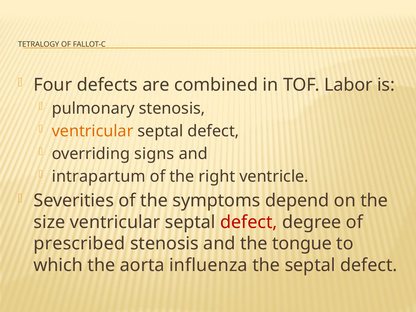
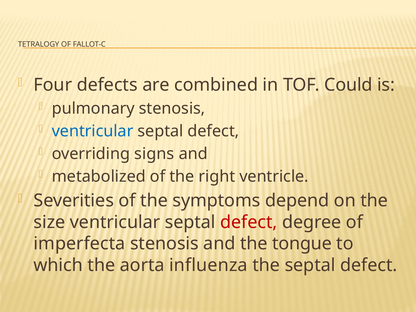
Labor: Labor -> Could
ventricular at (93, 131) colour: orange -> blue
intrapartum: intrapartum -> metabolized
prescribed: prescribed -> imperfecta
